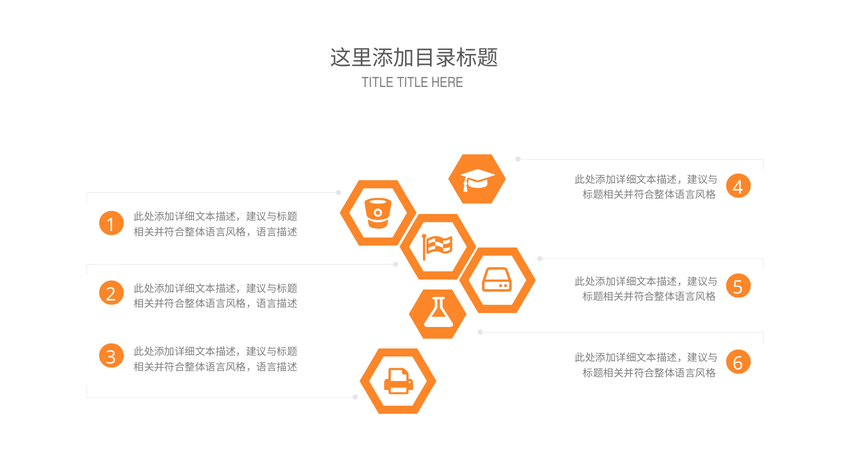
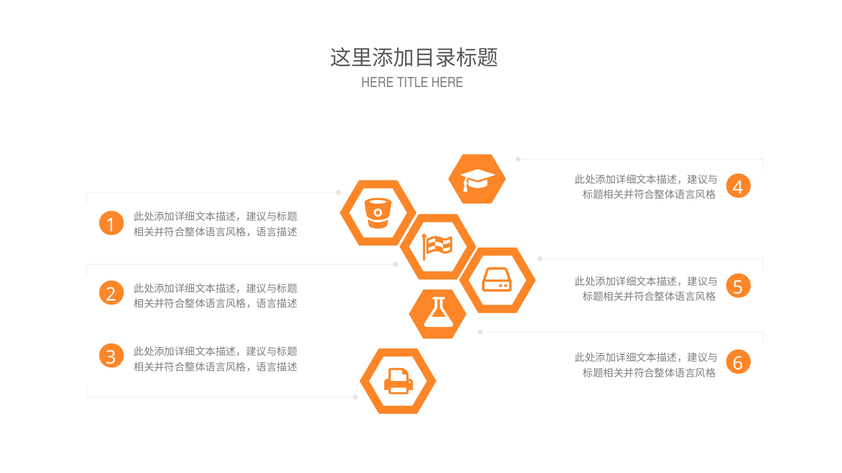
TITLE at (378, 83): TITLE -> HERE
